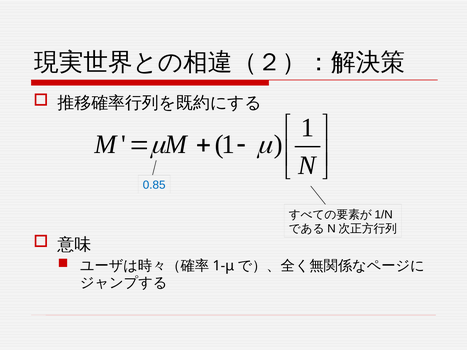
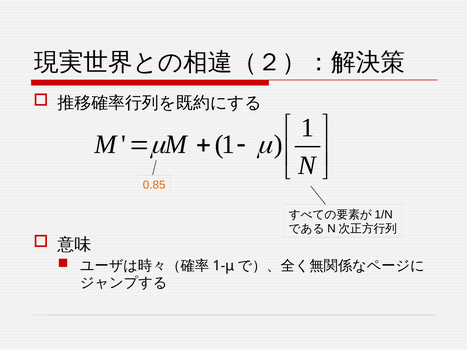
0.85 colour: blue -> orange
